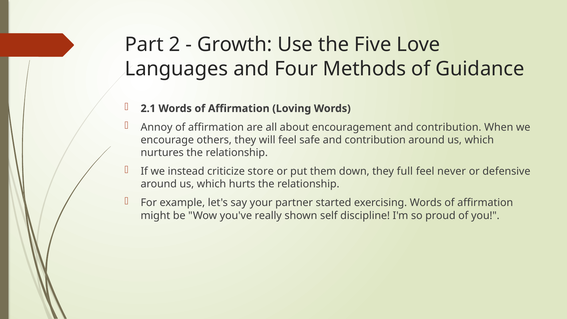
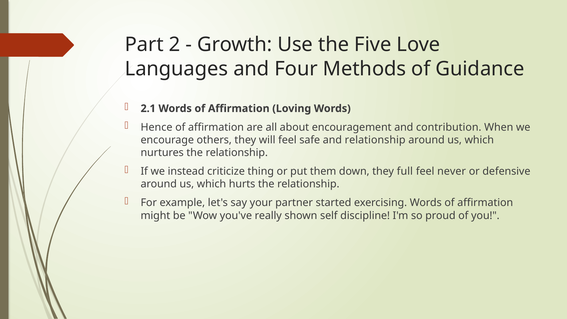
Annoy: Annoy -> Hence
safe and contribution: contribution -> relationship
store: store -> thing
